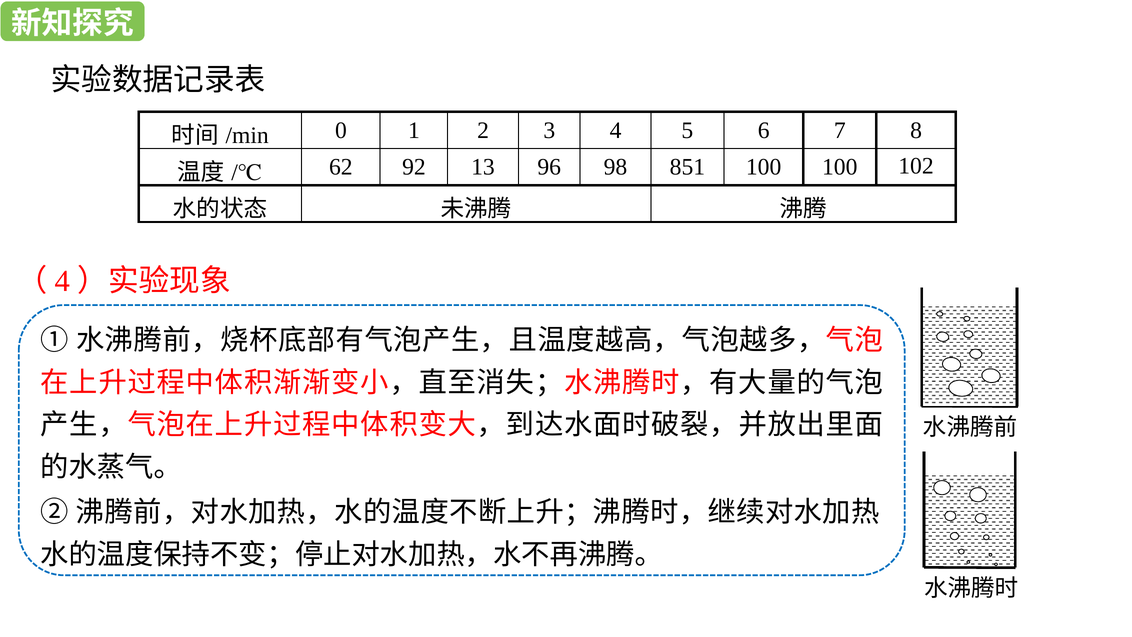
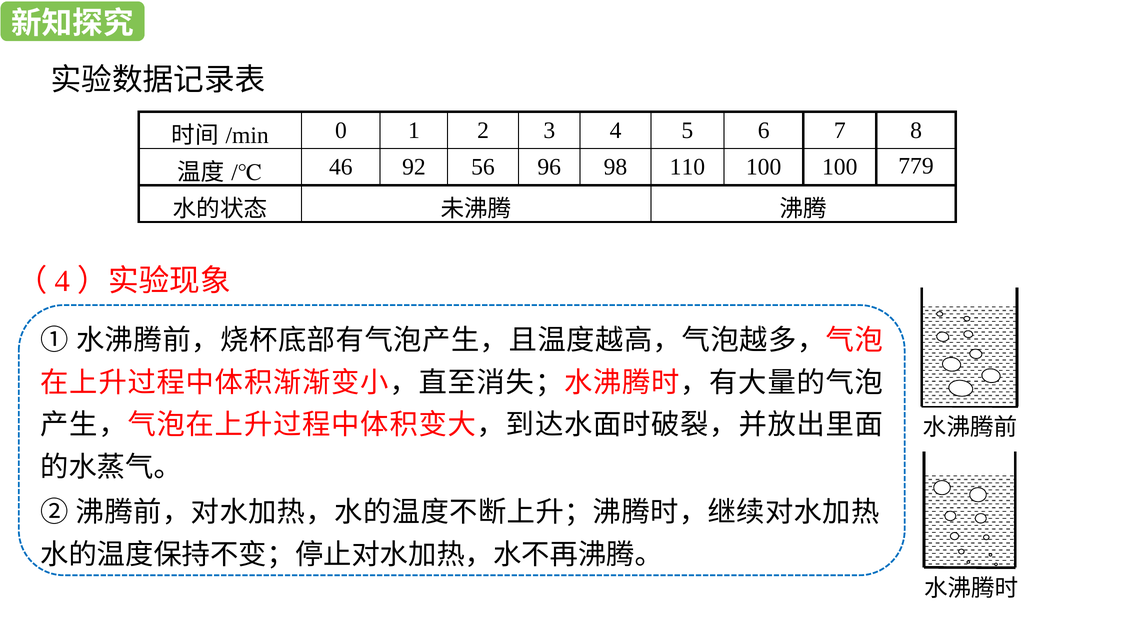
62: 62 -> 46
13: 13 -> 56
851: 851 -> 110
102: 102 -> 779
